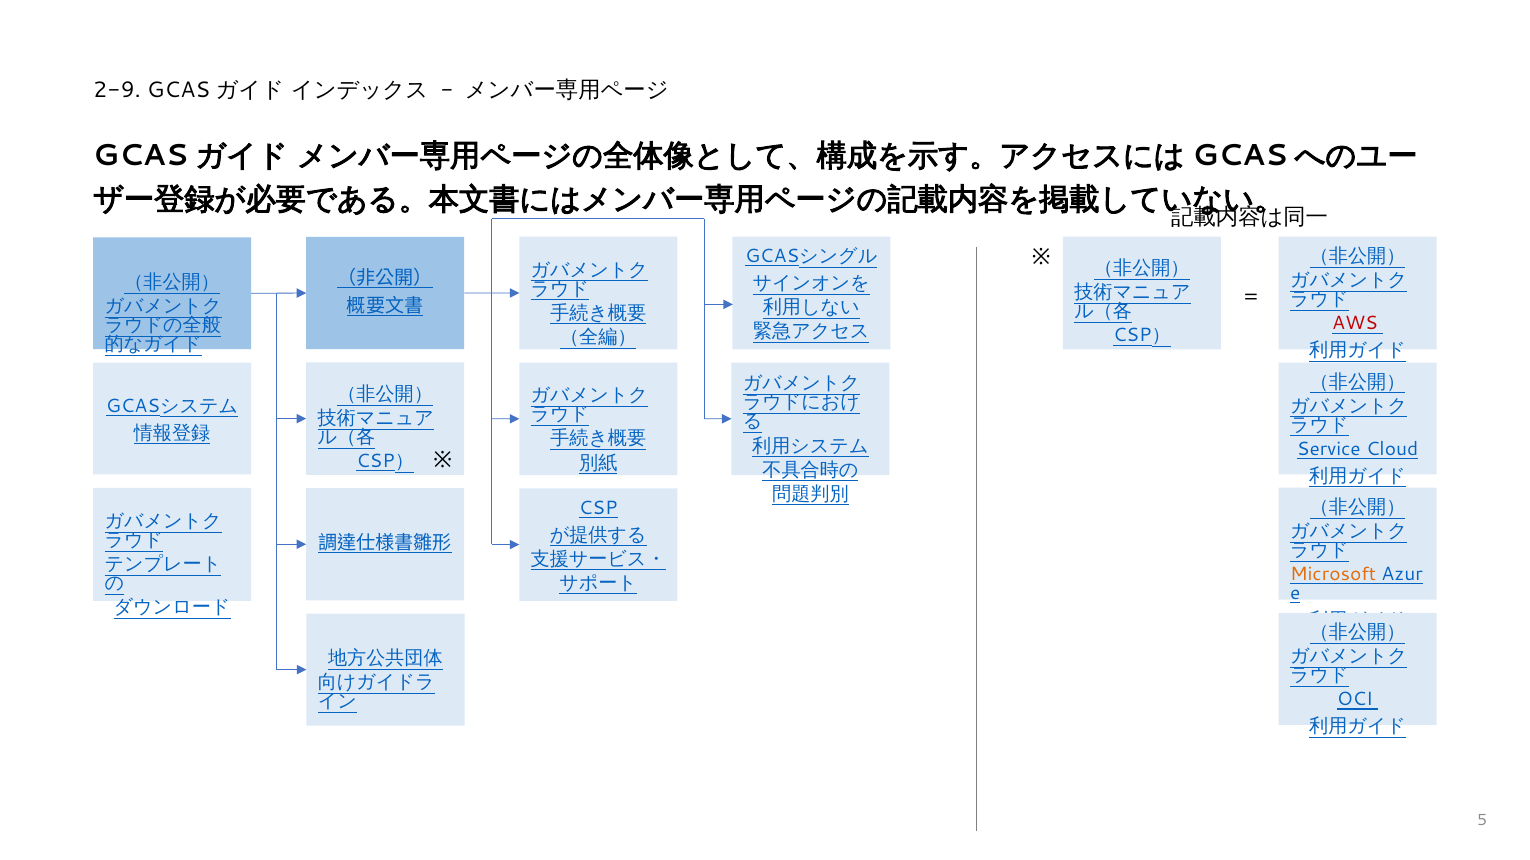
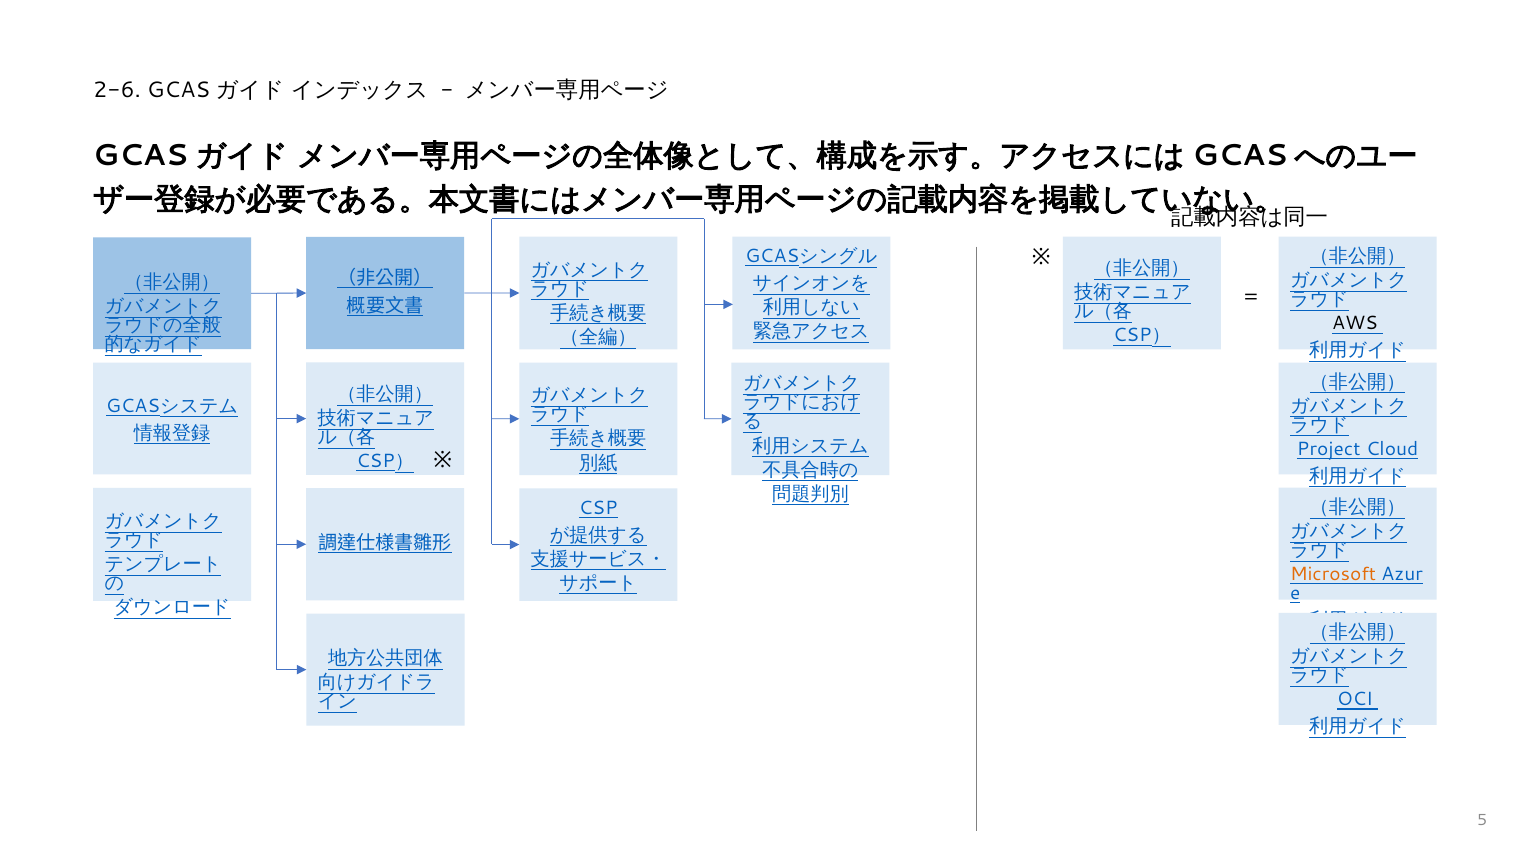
2-9: 2-9 -> 2-6
AWS colour: red -> black
Service: Service -> Project
